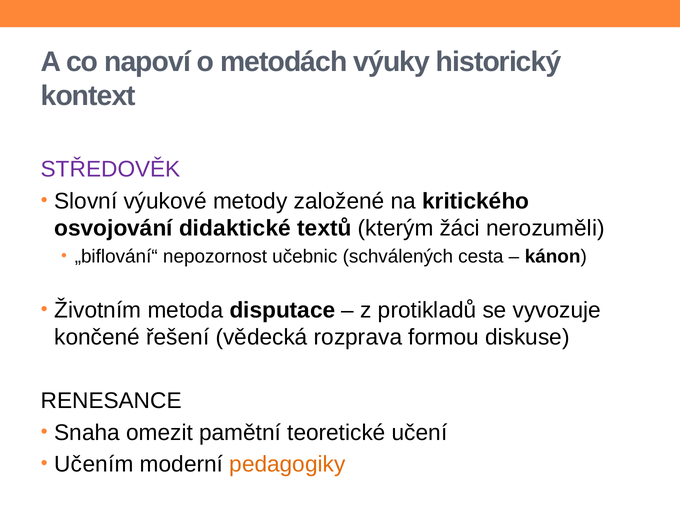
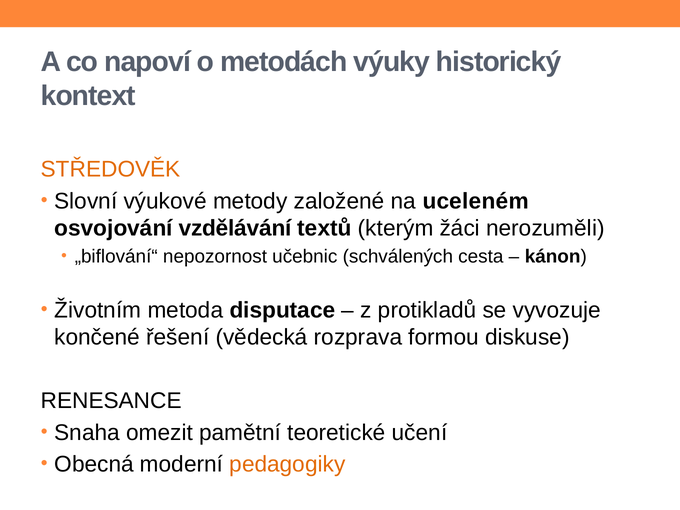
STŘEDOVĚK colour: purple -> orange
kritického: kritického -> uceleném
didaktické: didaktické -> vzdělávání
Učením: Učením -> Obecná
